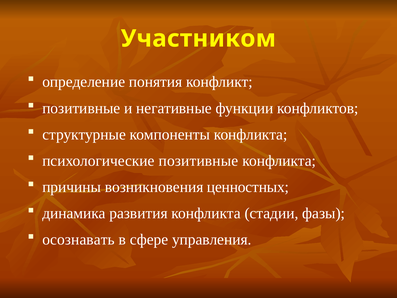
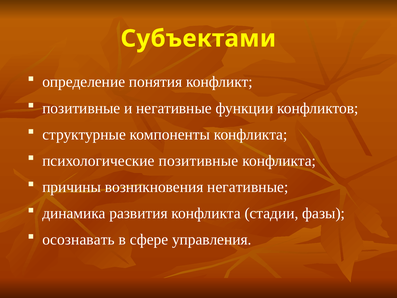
Участником: Участником -> Субъектами
возникновения ценностных: ценностных -> негативные
